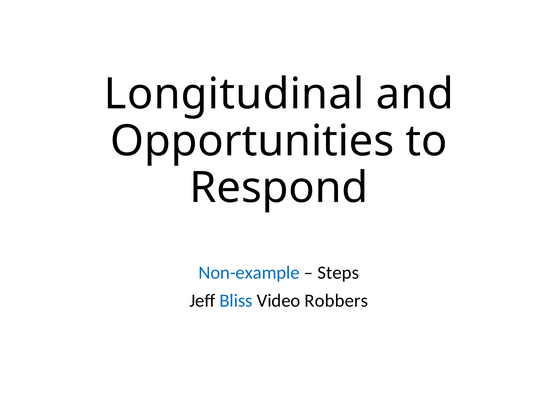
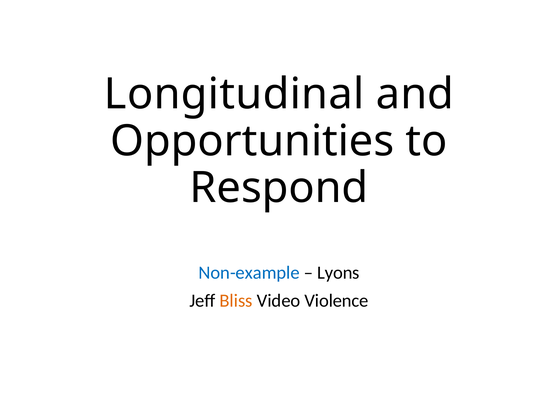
Steps: Steps -> Lyons
Bliss colour: blue -> orange
Robbers: Robbers -> Violence
